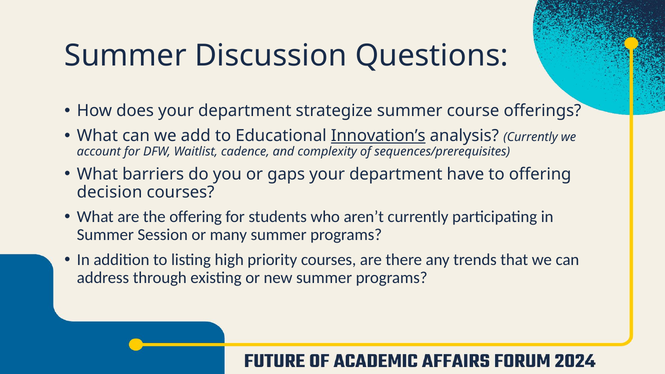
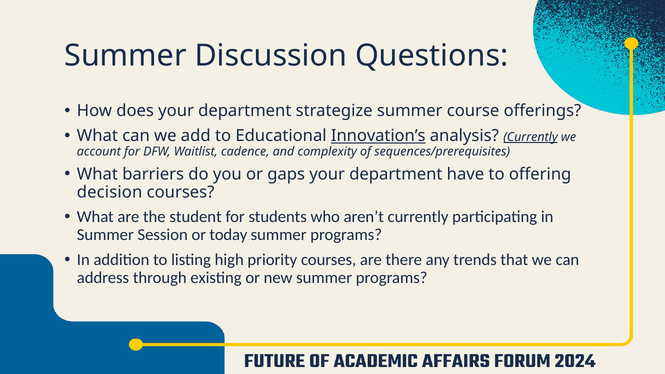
Currently at (531, 137) underline: none -> present
the offering: offering -> student
many: many -> today
